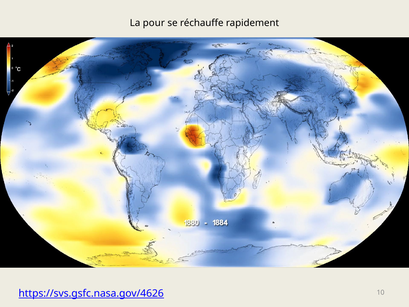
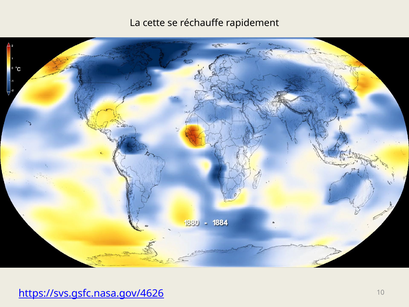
pour: pour -> cette
